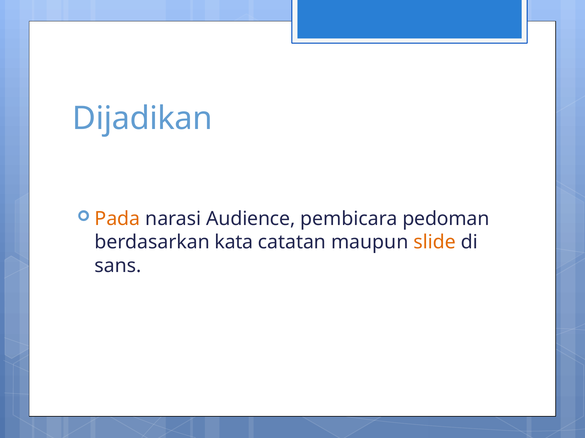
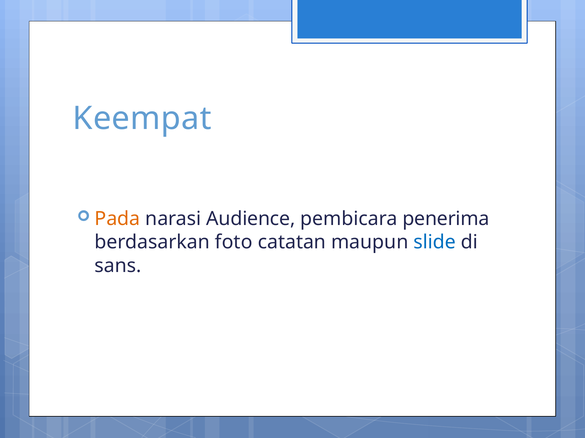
Dijadikan: Dijadikan -> Keempat
pedoman: pedoman -> penerima
kata: kata -> foto
slide colour: orange -> blue
